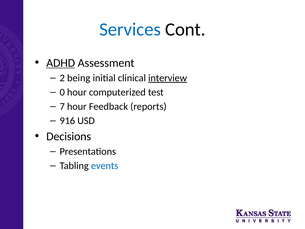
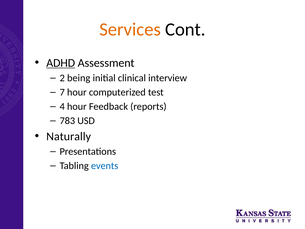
Services colour: blue -> orange
interview underline: present -> none
0: 0 -> 7
7: 7 -> 4
916: 916 -> 783
Decisions: Decisions -> Naturally
